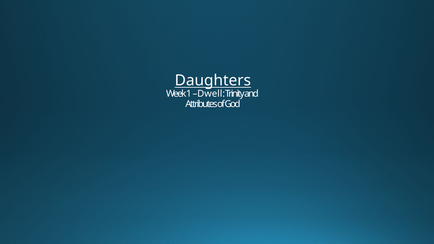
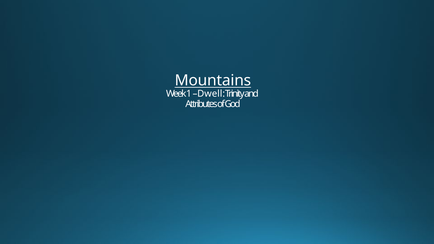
Daughters: Daughters -> Mountains
